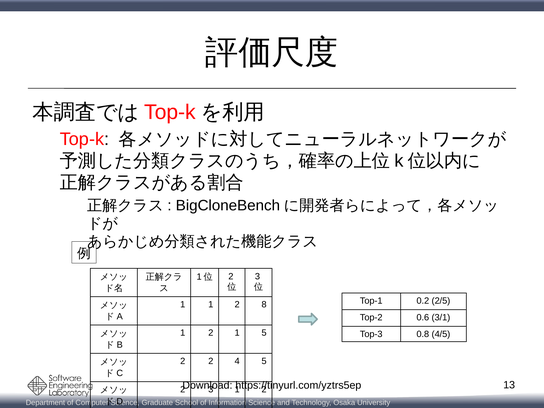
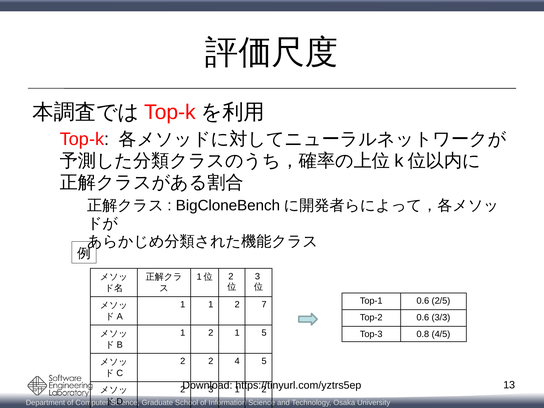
Top-1 0.2: 0.2 -> 0.6
8: 8 -> 7
3/1: 3/1 -> 3/3
